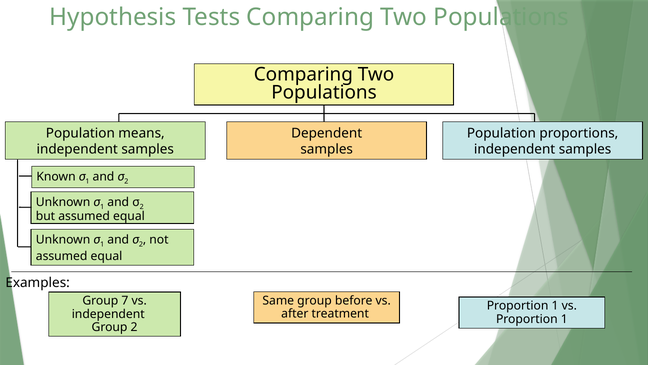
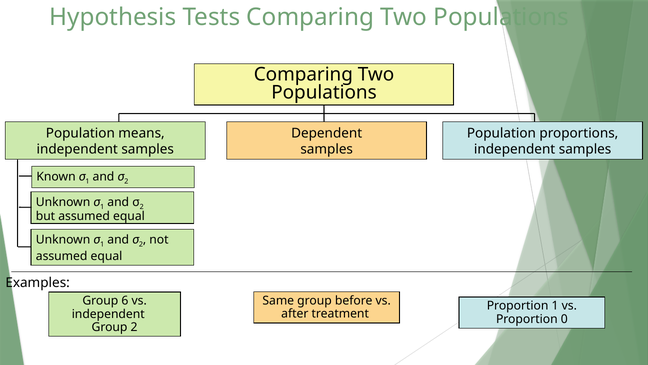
7: 7 -> 6
1 at (564, 319): 1 -> 0
